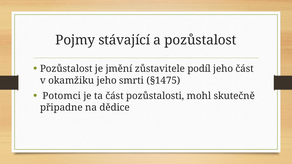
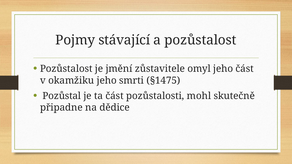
podíl: podíl -> omyl
Potomci: Potomci -> Pozůstal
